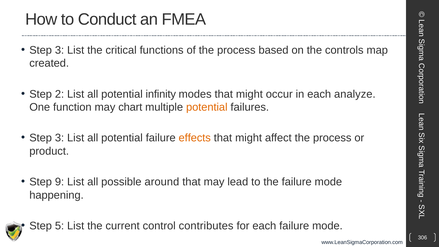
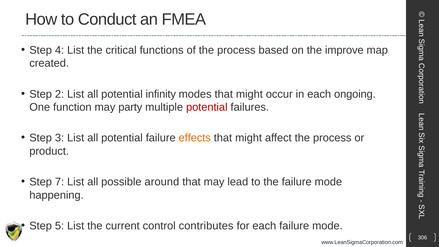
3 at (60, 50): 3 -> 4
controls: controls -> improve
analyze: analyze -> ongoing
chart: chart -> party
potential at (207, 107) colour: orange -> red
9: 9 -> 7
